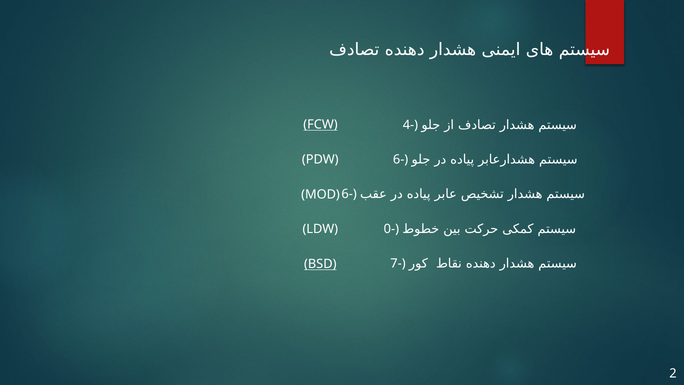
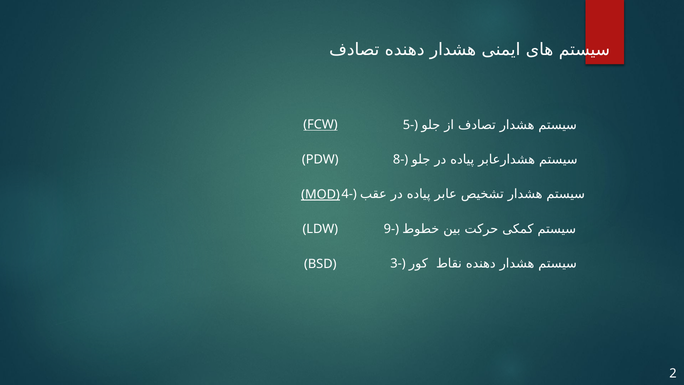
4-: 4- -> 5-
6- at (401, 159): 6- -> 8-
6- at (349, 194): 6- -> 4-
MOD underline: none -> present
0-: 0- -> 9-
7-: 7- -> 3-
BSD underline: present -> none
